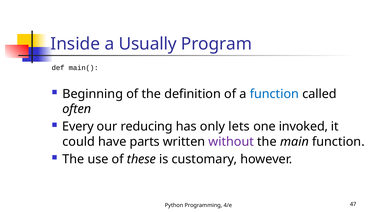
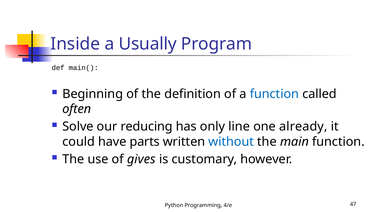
Every: Every -> Solve
lets: lets -> line
invoked: invoked -> already
without colour: purple -> blue
these: these -> gives
